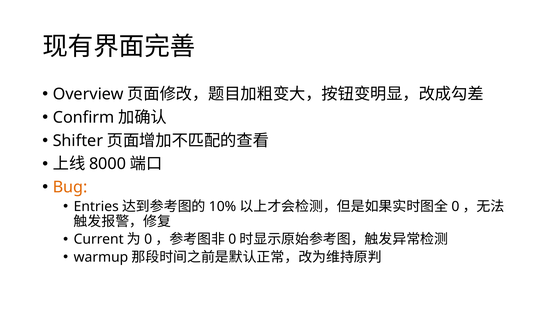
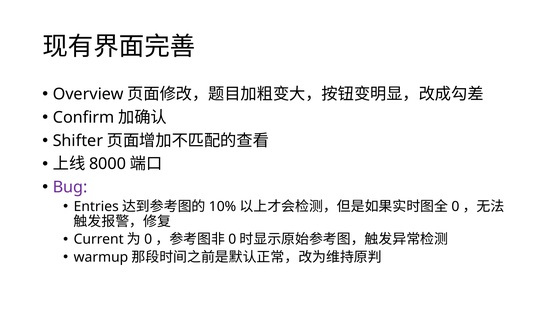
Bug colour: orange -> purple
